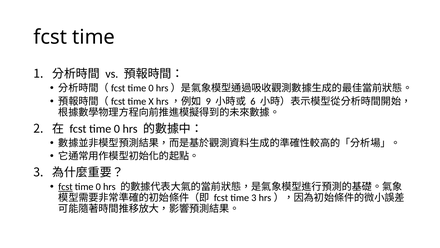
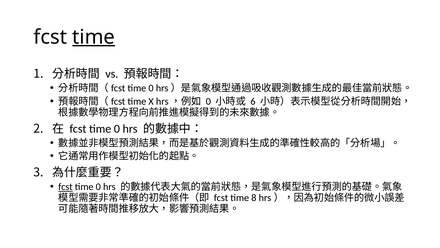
time at (94, 37) underline: none -> present
9 at (208, 101): 9 -> 0
time 3: 3 -> 8
